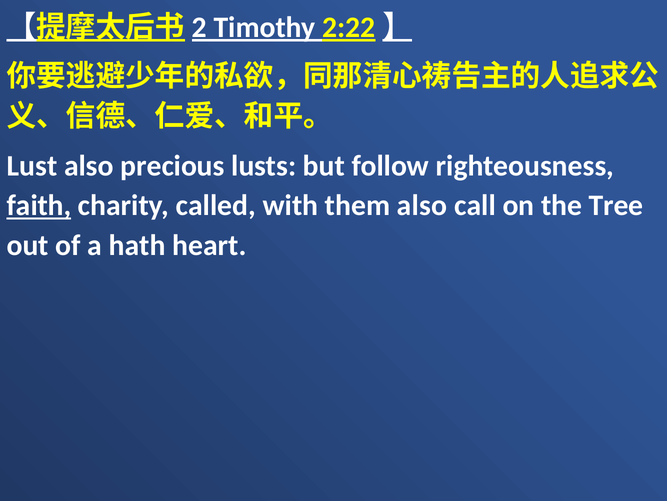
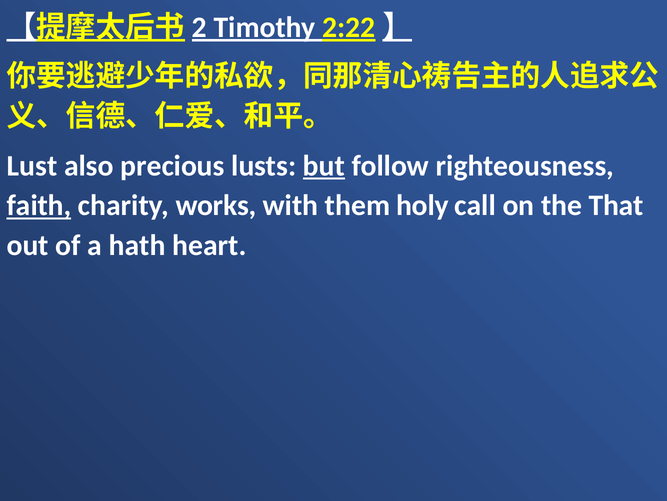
but underline: none -> present
called: called -> works
them also: also -> holy
Tree: Tree -> That
